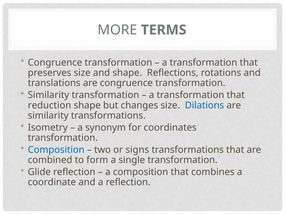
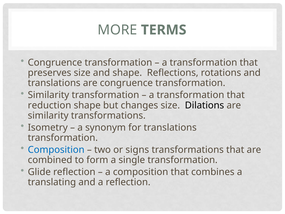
Dilations colour: blue -> black
for coordinates: coordinates -> translations
coordinate: coordinate -> translating
